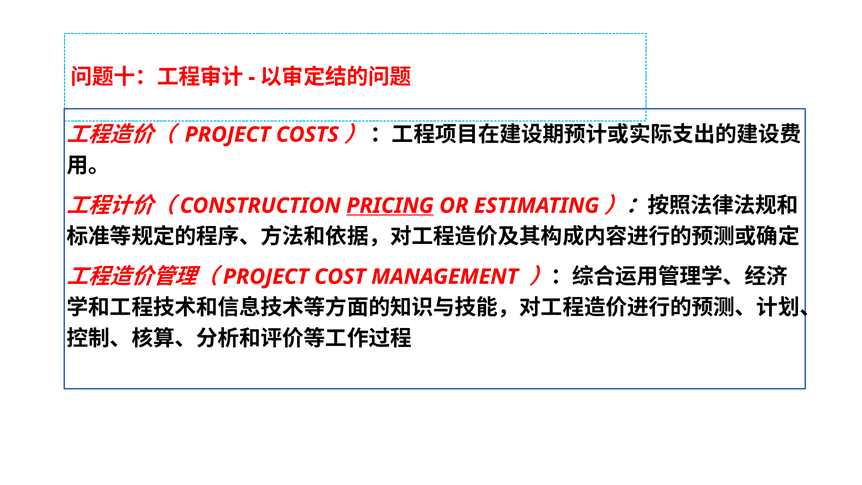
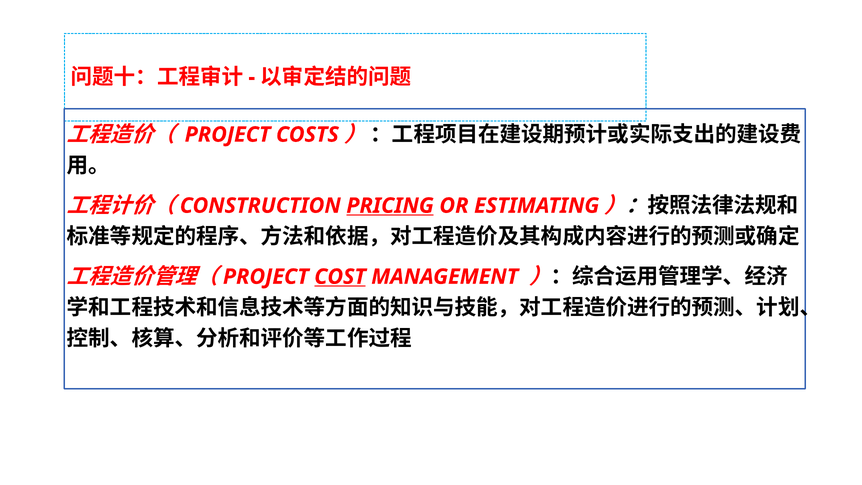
COST underline: none -> present
